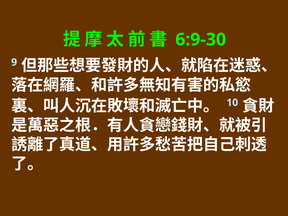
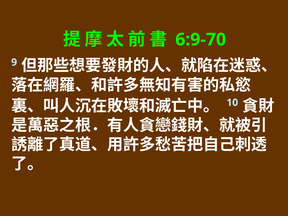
6:9-30: 6:9-30 -> 6:9-70
